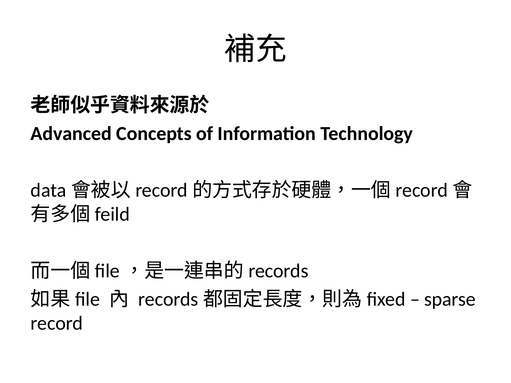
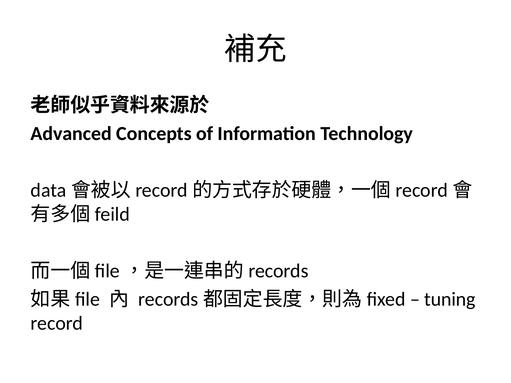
sparse: sparse -> tuning
